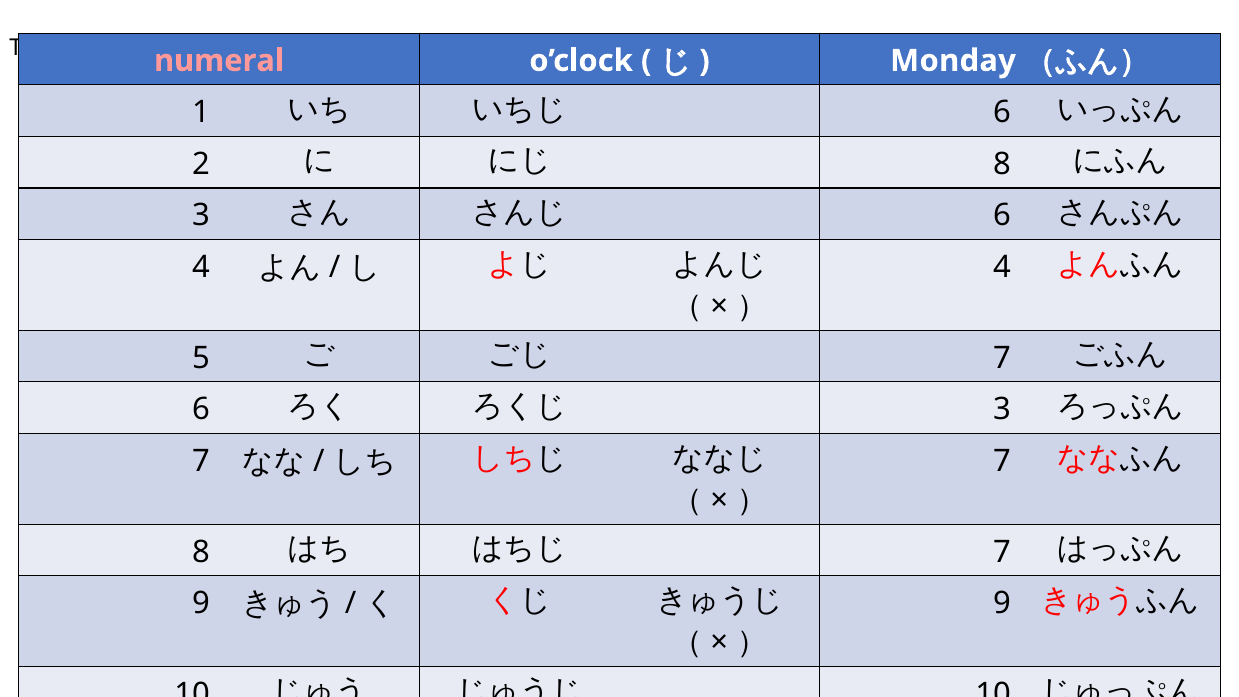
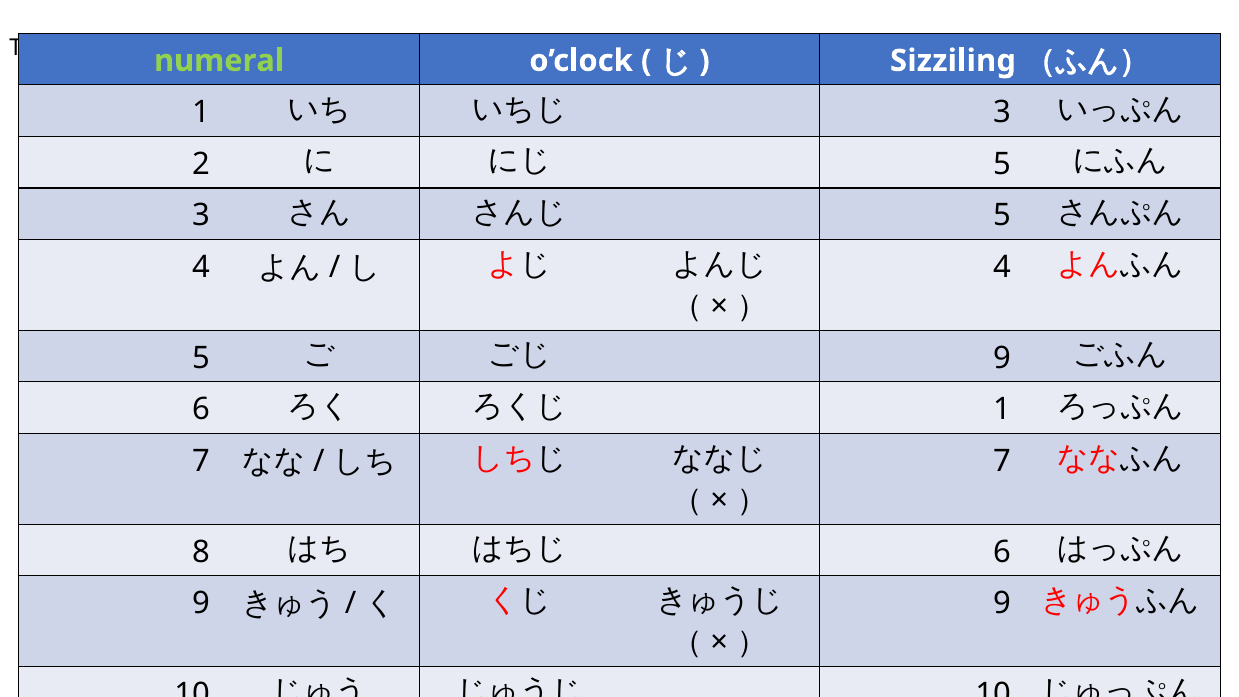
numeral colour: pink -> light green
Monday: Monday -> Sizziling
6 at (1002, 112): 6 -> 3
8 at (1002, 164): 8 -> 5
6 at (1002, 216): 6 -> 5
7 at (1002, 358): 7 -> 9
3 at (1002, 409): 3 -> 1
7 at (1002, 552): 7 -> 6
